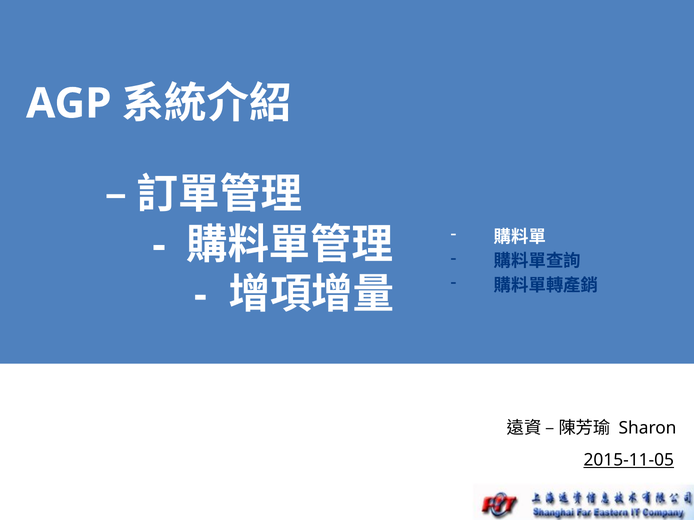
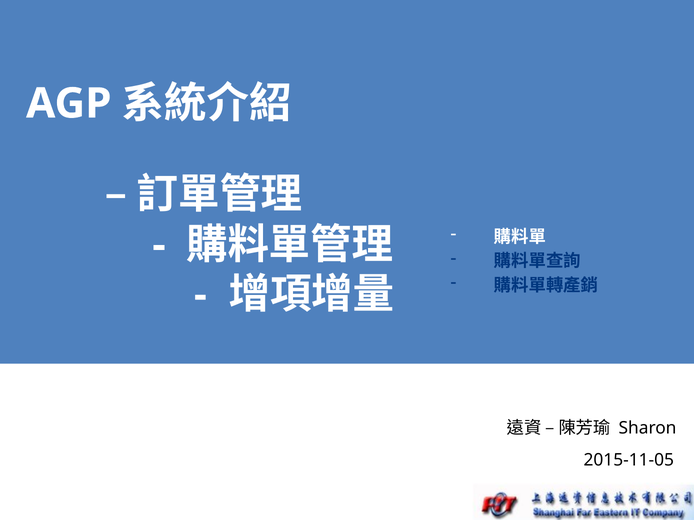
2015-11-05 underline: present -> none
